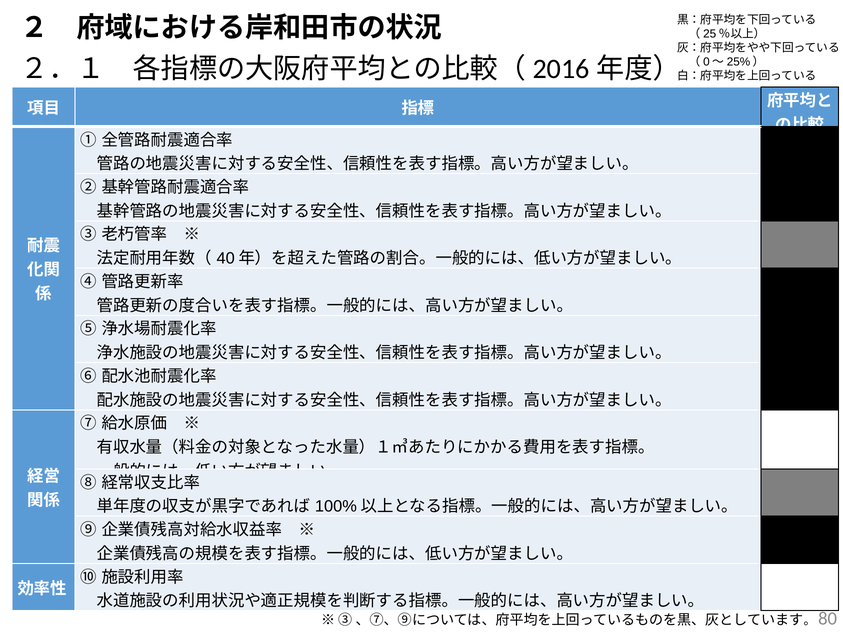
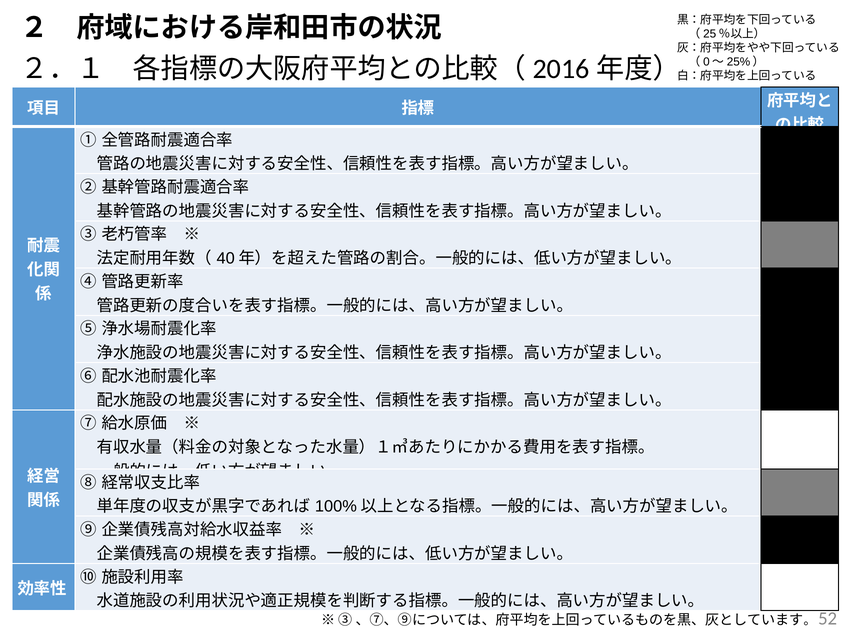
80: 80 -> 52
